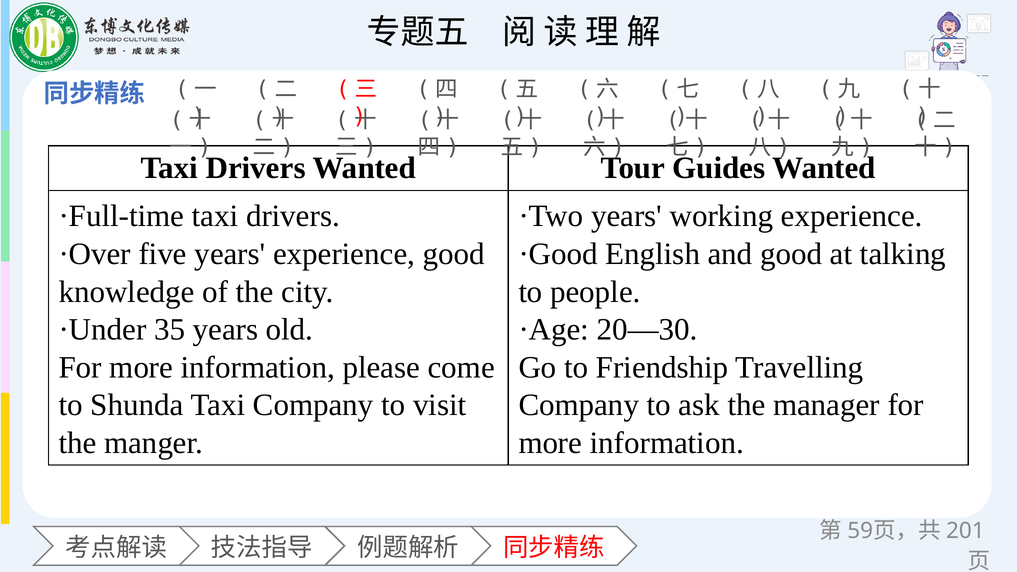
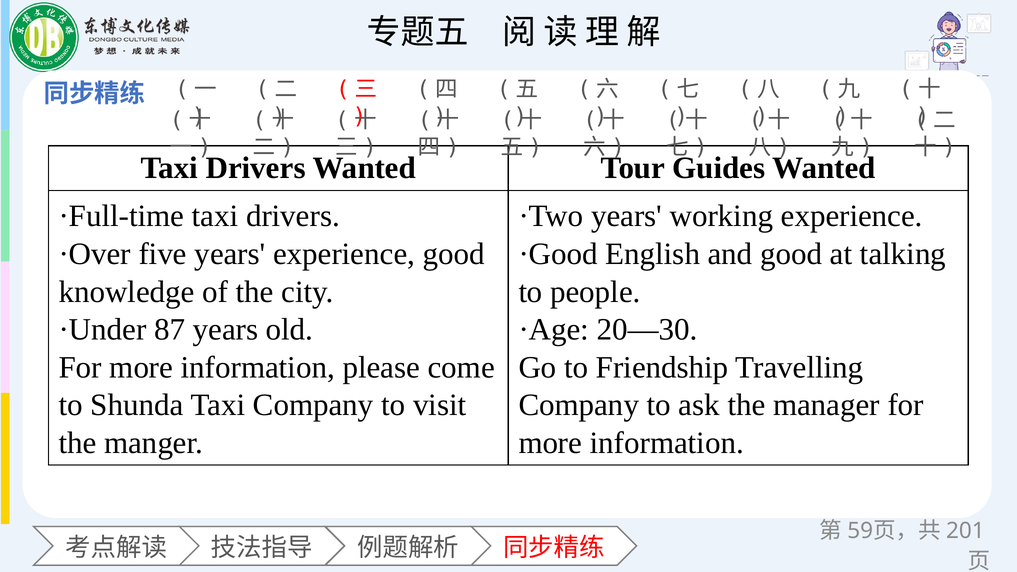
35: 35 -> 87
